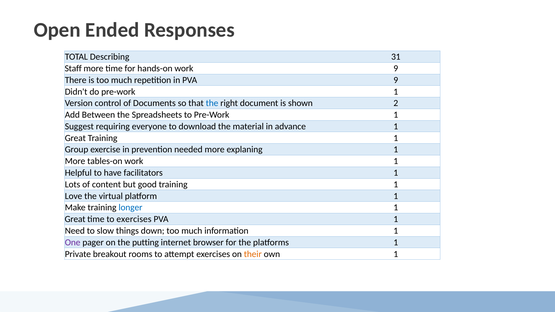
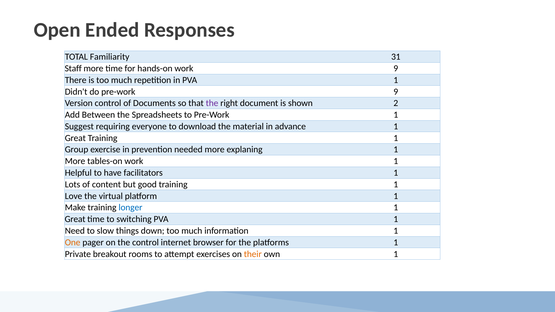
Describing: Describing -> Familiarity
in PVA 9: 9 -> 1
do pre-work 1: 1 -> 9
the at (212, 103) colour: blue -> purple
to exercises: exercises -> switching
One colour: purple -> orange
the putting: putting -> control
